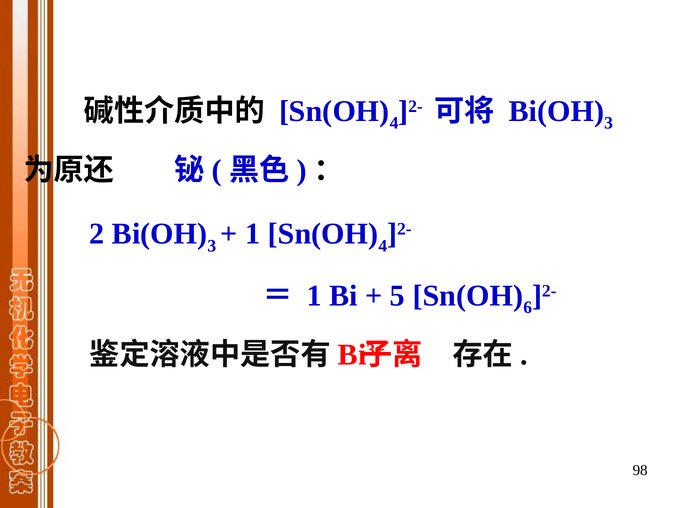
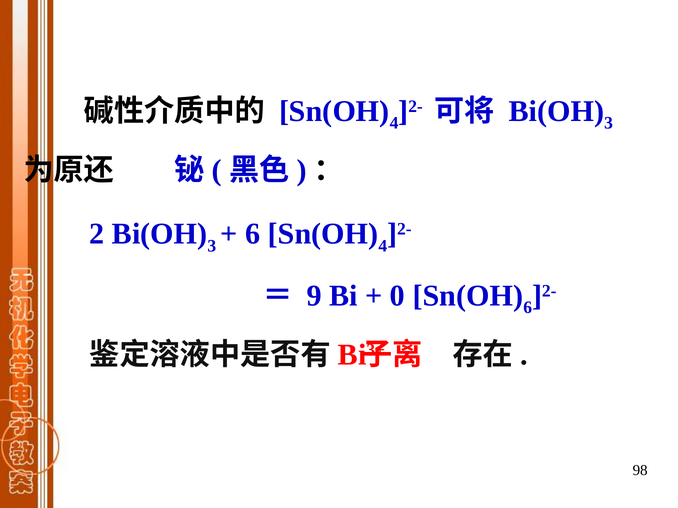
1 at (253, 234): 1 -> 6
1 at (314, 296): 1 -> 9
5: 5 -> 0
